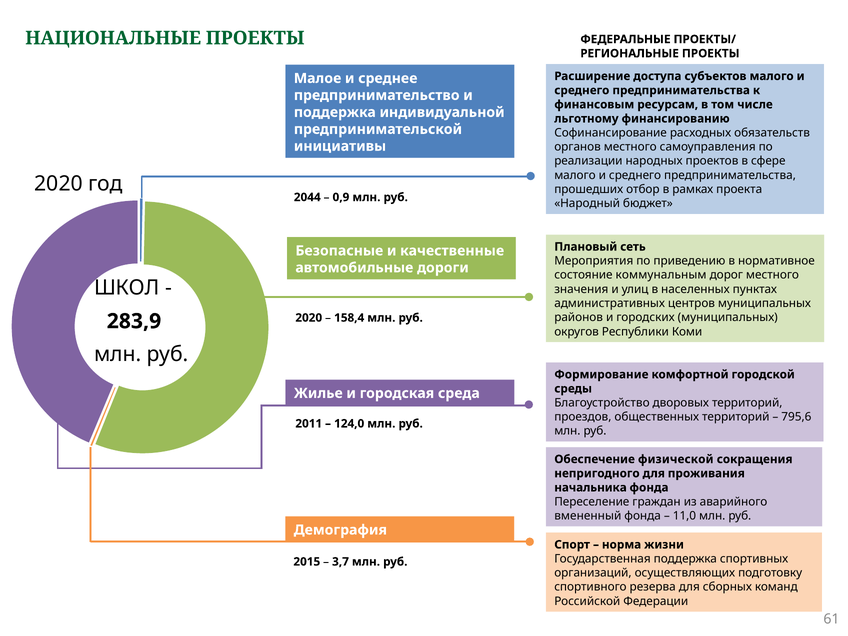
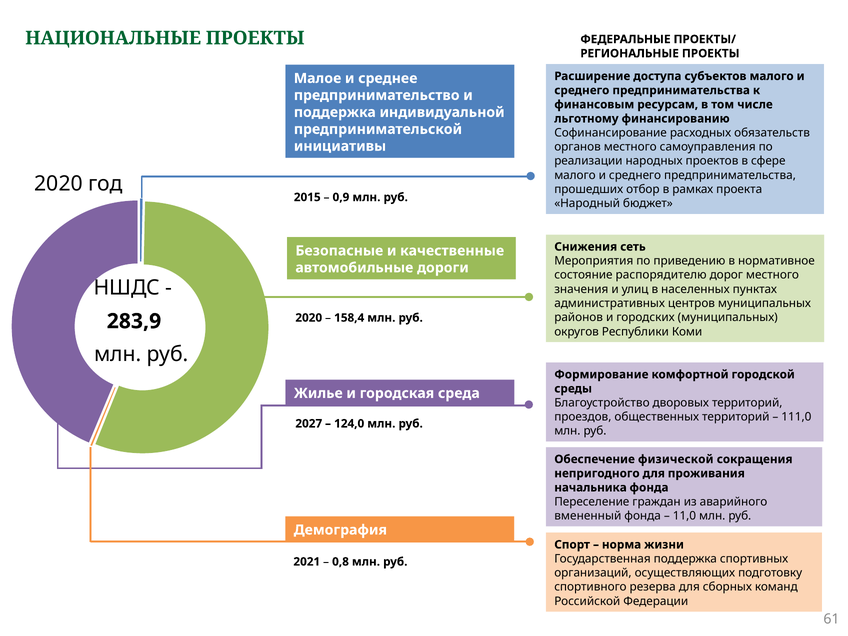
2044: 2044 -> 2015
Плановый: Плановый -> Снижения
коммунальным: коммунальным -> распорядителю
ШКОЛ: ШКОЛ -> НШДС
795,6: 795,6 -> 111,0
2011: 2011 -> 2027
2015: 2015 -> 2021
3,7: 3,7 -> 0,8
